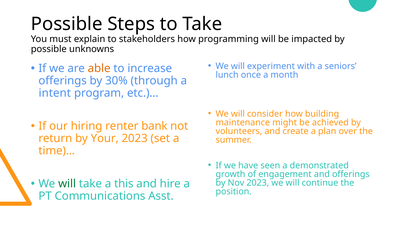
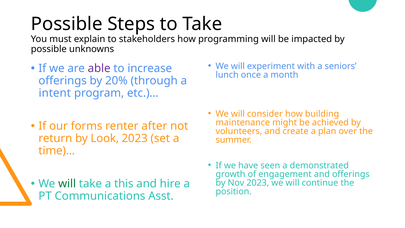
able colour: orange -> purple
30%: 30% -> 20%
hiring: hiring -> forms
bank: bank -> after
Your: Your -> Look
